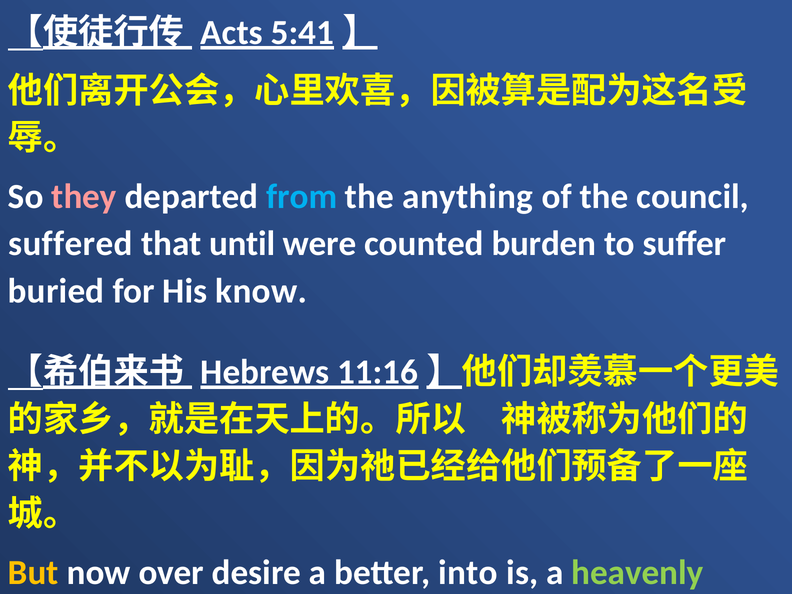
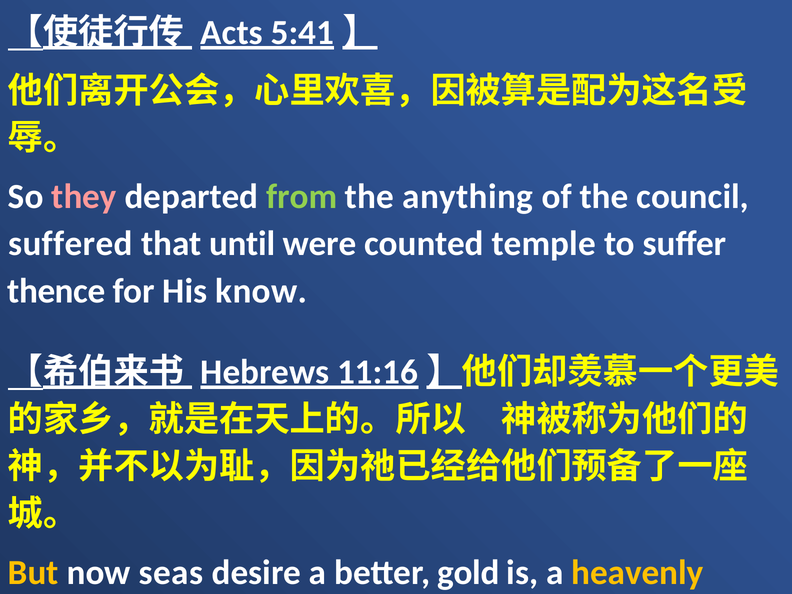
from colour: light blue -> light green
burden: burden -> temple
buried: buried -> thence
over: over -> seas
into: into -> gold
heavenly colour: light green -> yellow
